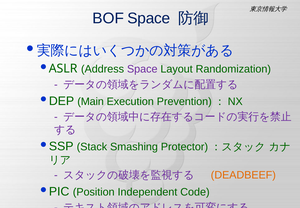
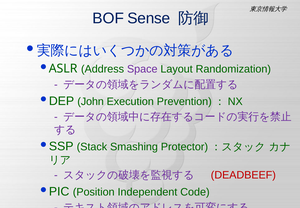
BOF Space: Space -> Sense
Main: Main -> John
DEADBEEF colour: orange -> red
